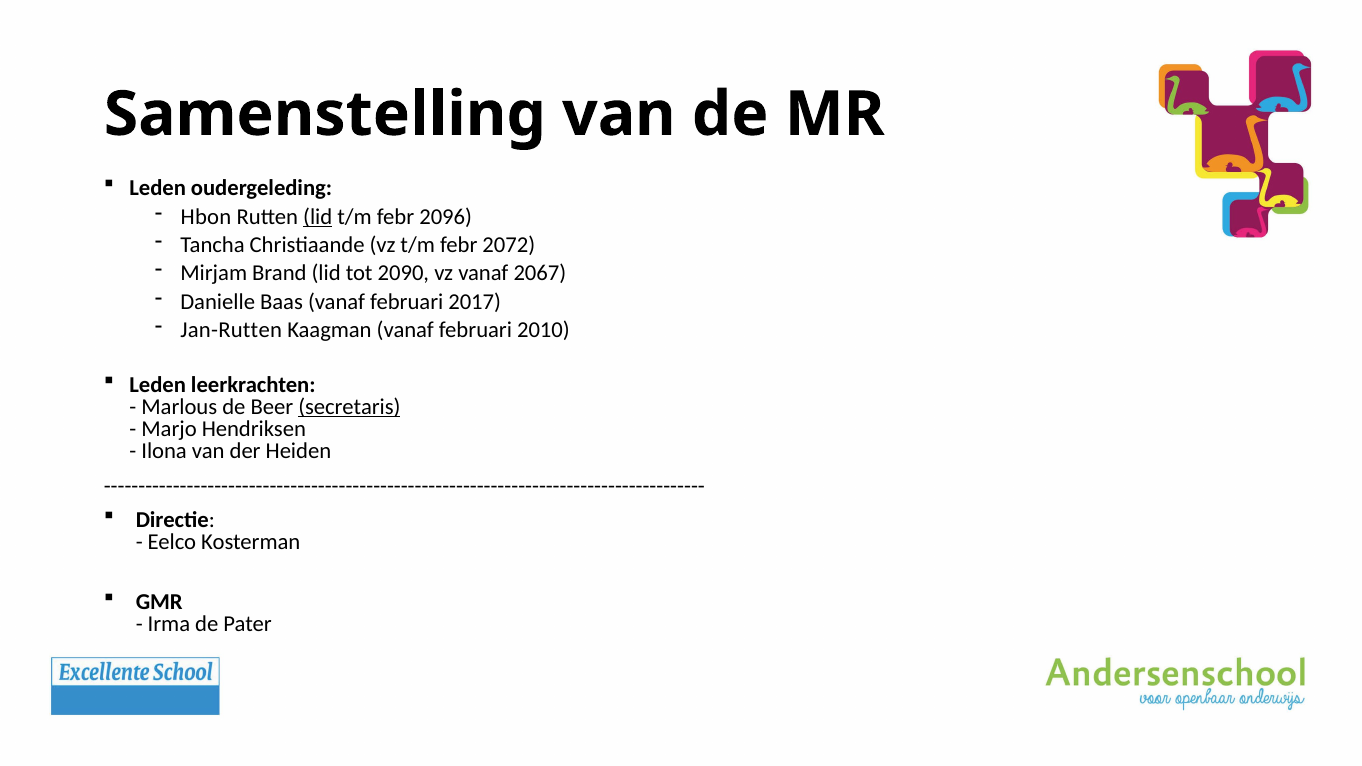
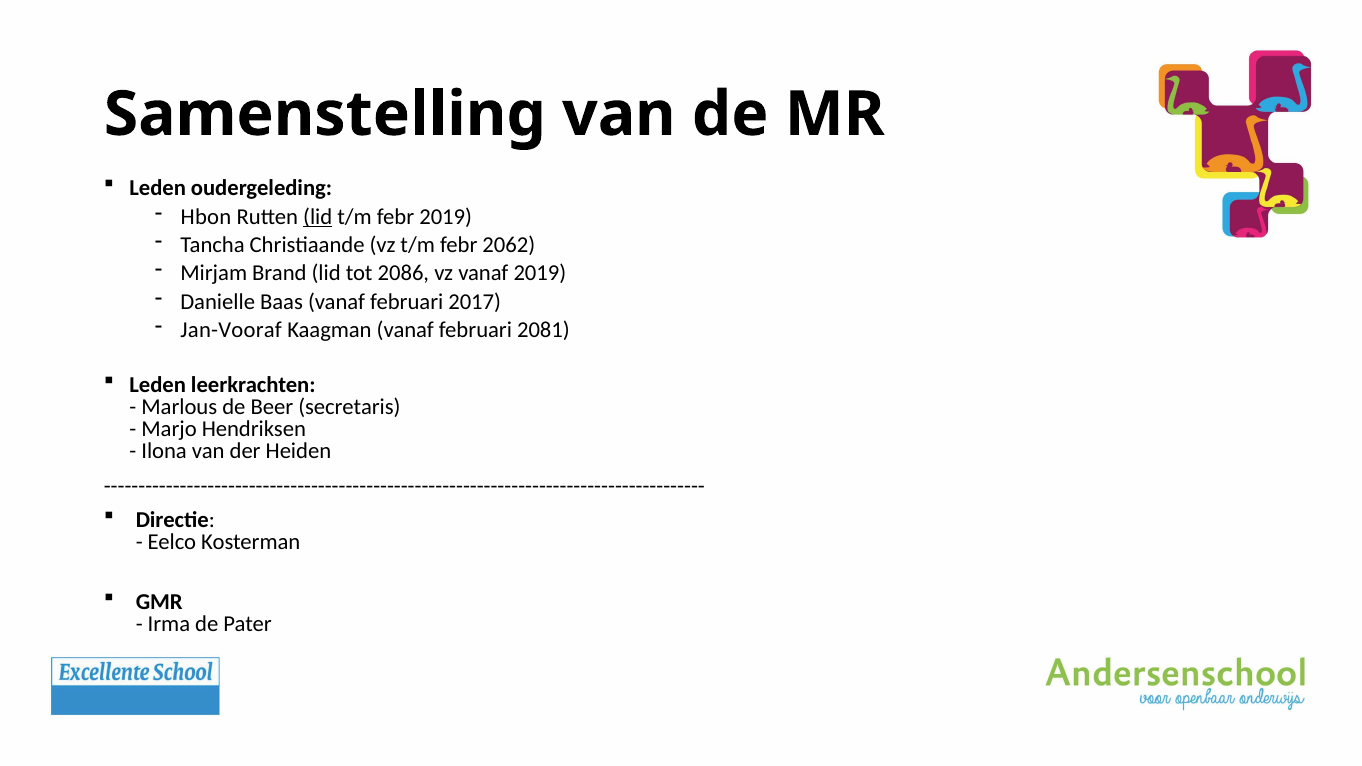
febr 2096: 2096 -> 2019
2072: 2072 -> 2062
2090: 2090 -> 2086
vanaf 2067: 2067 -> 2019
Jan-Rutten: Jan-Rutten -> Jan-Vooraf
2010: 2010 -> 2081
secretaris underline: present -> none
